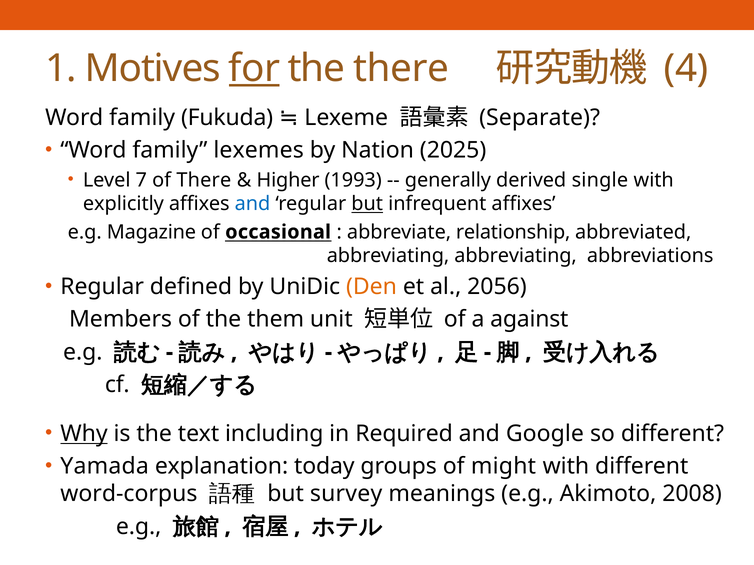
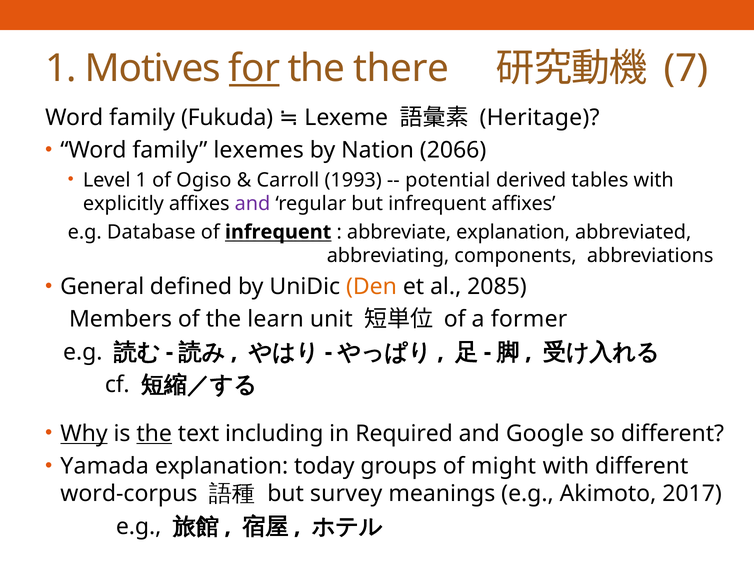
4: 4 -> 7
Separate: Separate -> Heritage
2025: 2025 -> 2066
Level 7: 7 -> 1
of There: There -> Ogiso
Higher: Higher -> Carroll
generally: generally -> potential
single: single -> tables
and at (253, 204) colour: blue -> purple
but at (367, 204) underline: present -> none
Magazine: Magazine -> Database
of occasional: occasional -> infrequent
abbreviate relationship: relationship -> explanation
abbreviating abbreviating: abbreviating -> components
Regular at (102, 287): Regular -> General
2056: 2056 -> 2085
them: them -> learn
against: against -> former
the at (154, 434) underline: none -> present
2008: 2008 -> 2017
